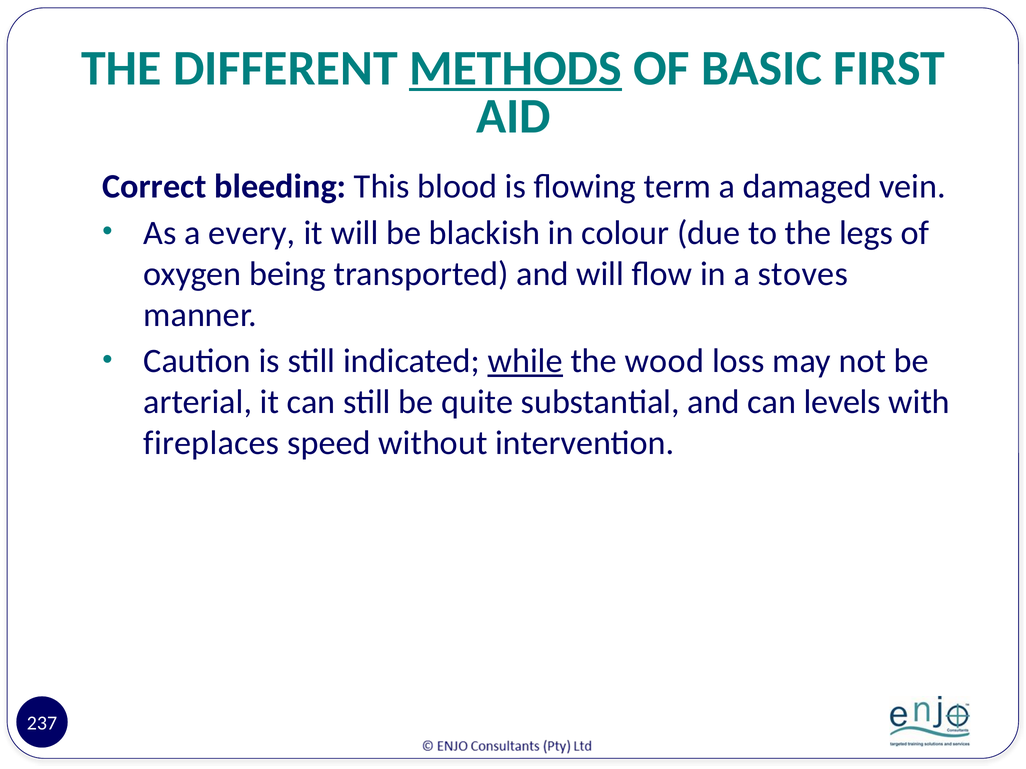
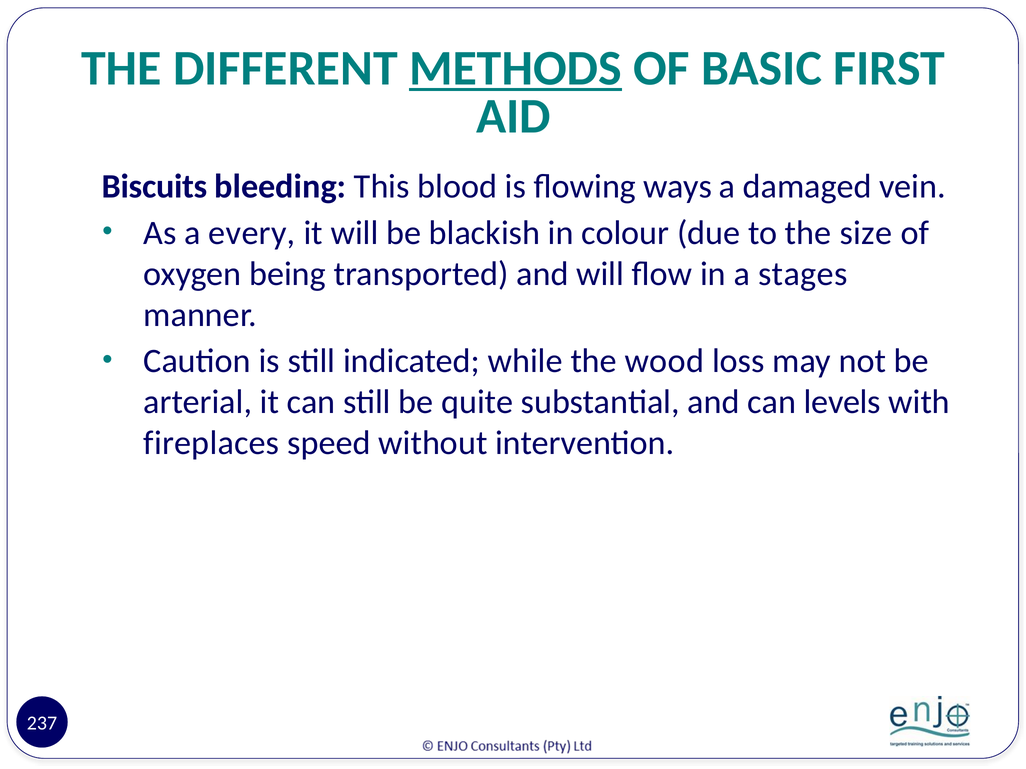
Correct: Correct -> Biscuits
term: term -> ways
legs: legs -> size
stoves: stoves -> stages
while underline: present -> none
